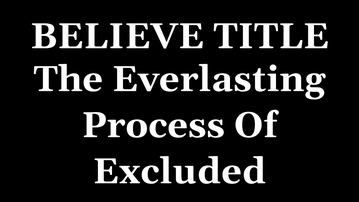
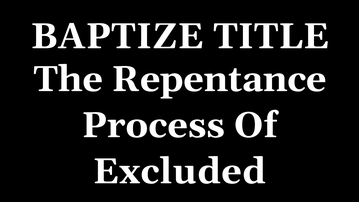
BELIEVE: BELIEVE -> BAPTIZE
Everlasting: Everlasting -> Repentance
